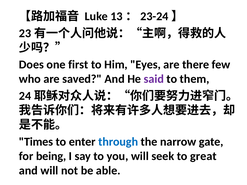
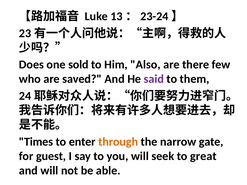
first: first -> sold
Eyes: Eyes -> Also
through colour: blue -> orange
being: being -> guest
